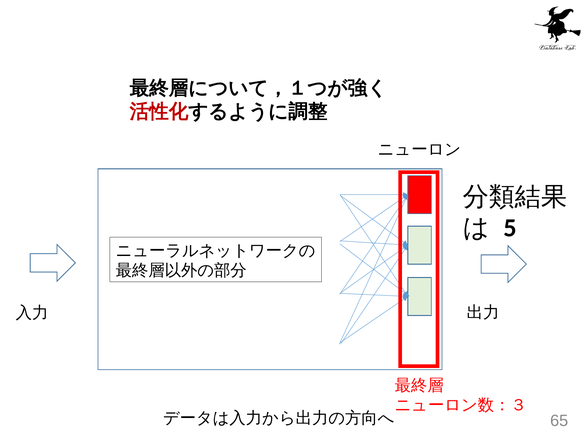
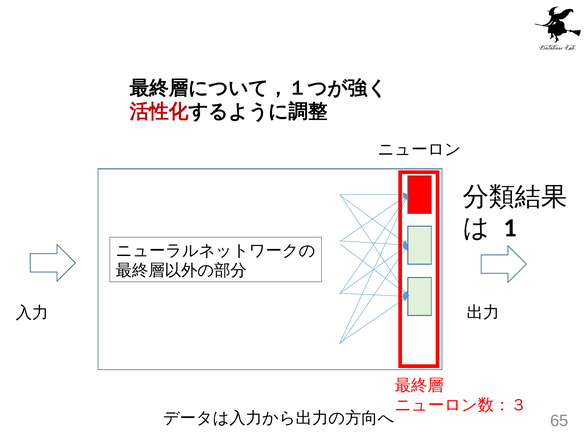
5: 5 -> 1
